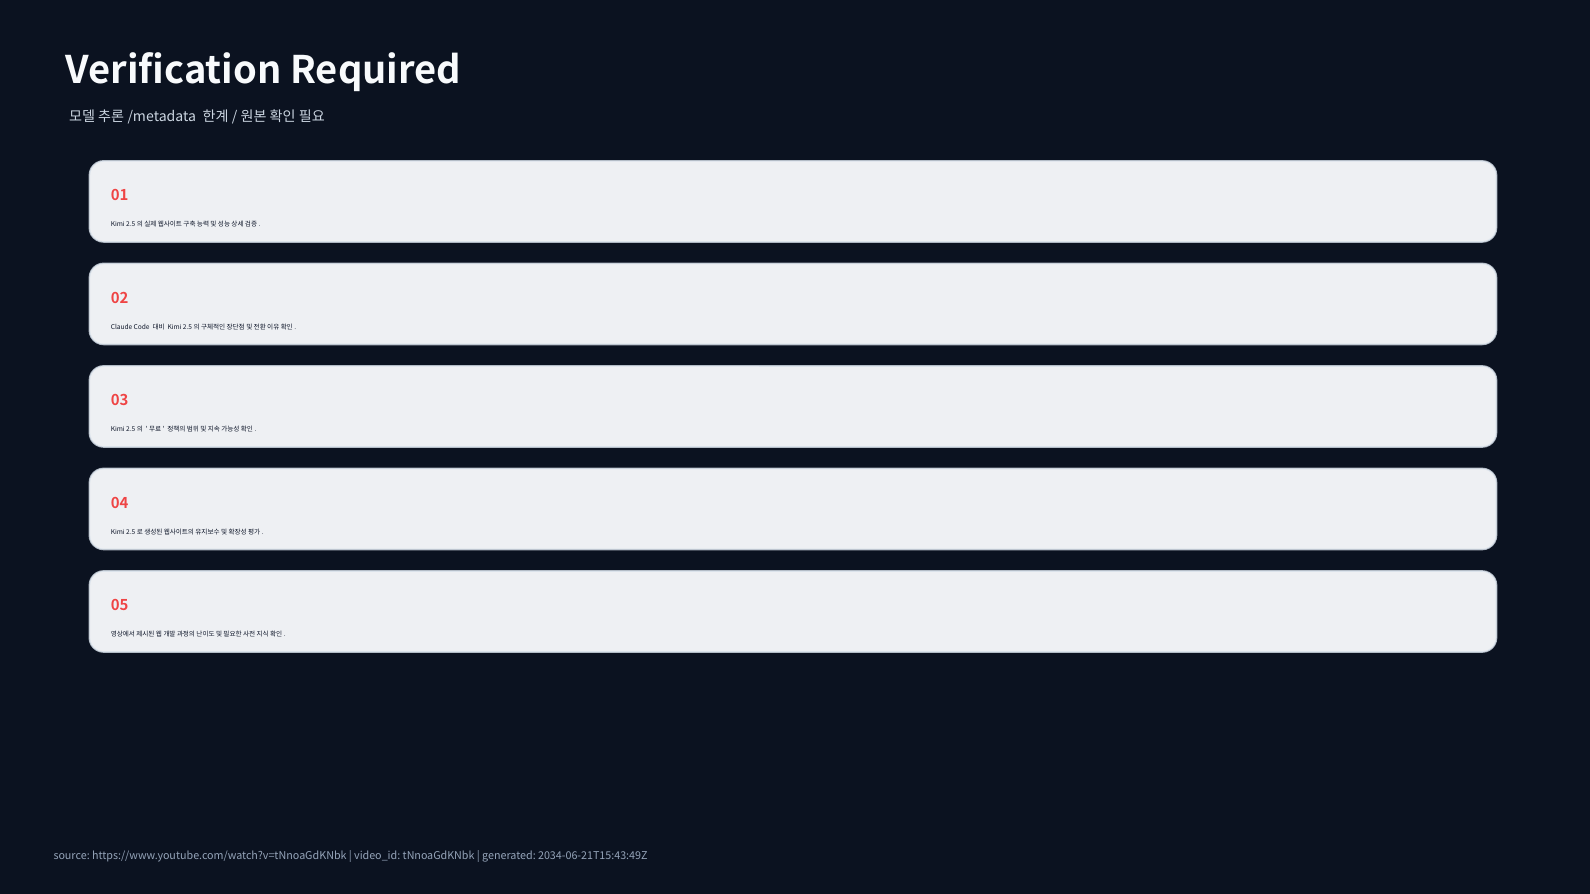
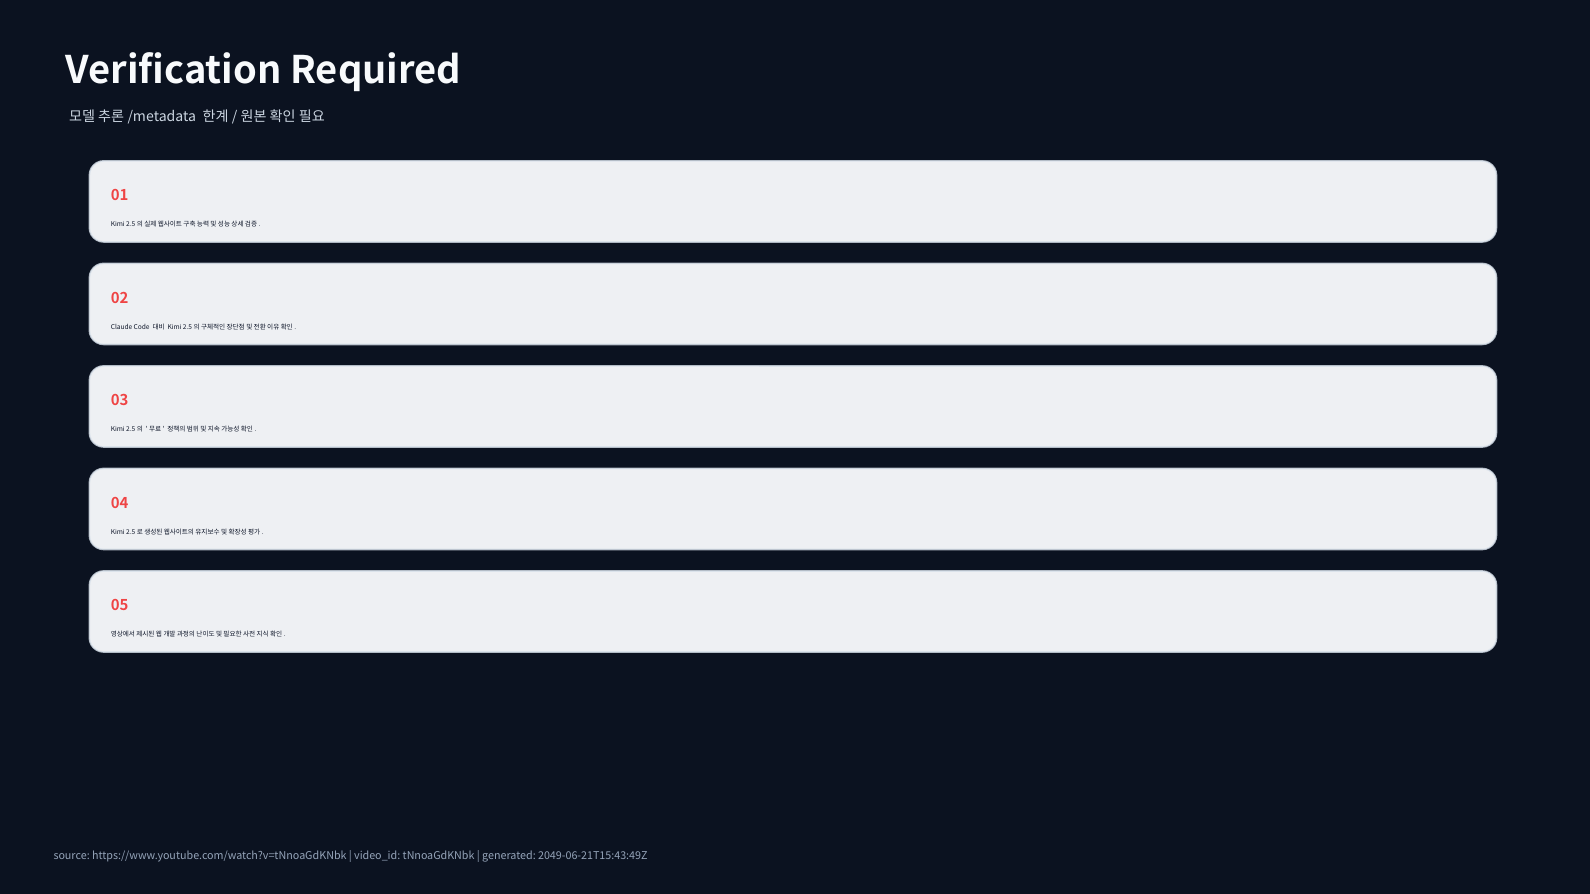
2034-06-21T15:43:49Z: 2034-06-21T15:43:49Z -> 2049-06-21T15:43:49Z
